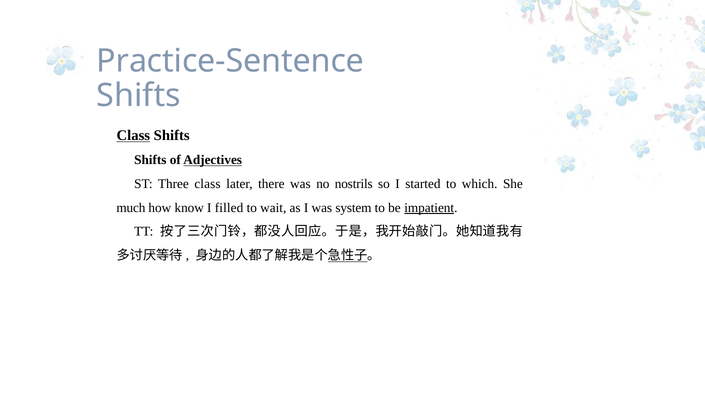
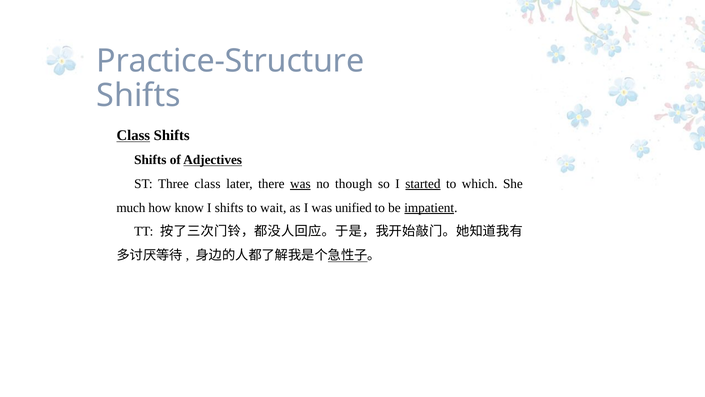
Practice-Sentence: Practice-Sentence -> Practice-Structure
was at (300, 184) underline: none -> present
nostrils: nostrils -> though
started underline: none -> present
I filled: filled -> shifts
system: system -> unified
